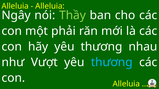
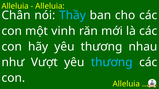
Ngây: Ngây -> Chân
Thầy colour: light green -> light blue
phải: phải -> vinh
